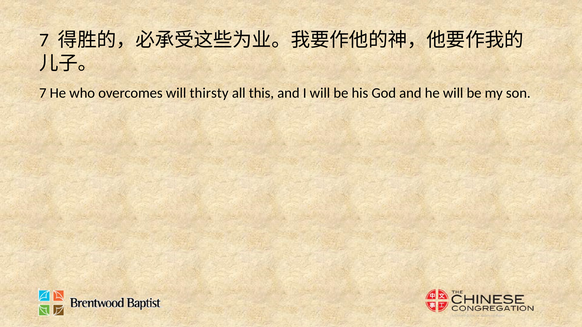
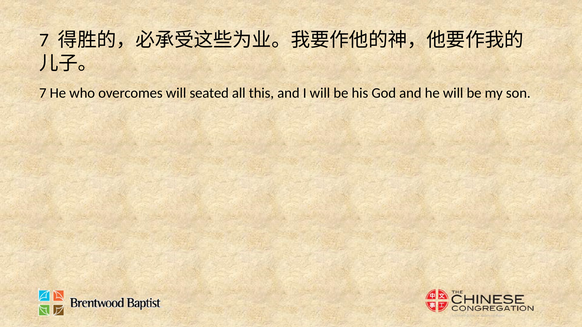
thirsty: thirsty -> seated
